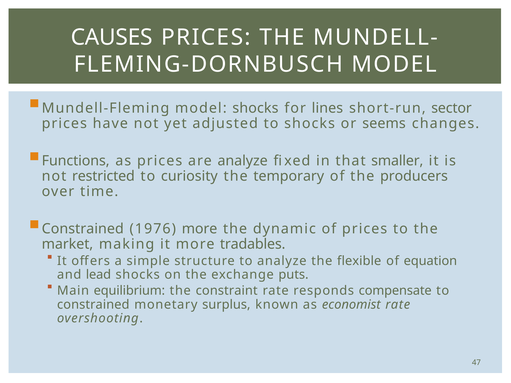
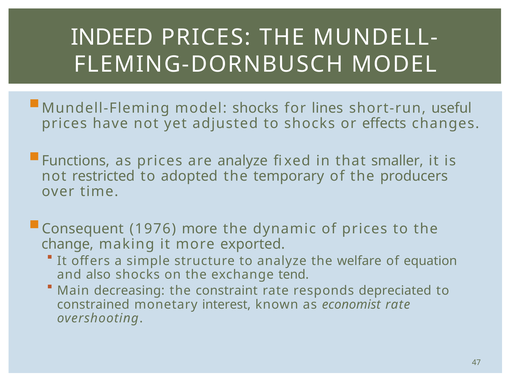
CAUSES: CAUSES -> INDEED
sector: sector -> useful
seems: seems -> effects
curiosity: curiosity -> adopted
Constrained at (83, 229): Constrained -> Consequent
market: market -> change
tradables: tradables -> exported
flexible: flexible -> welfare
lead: lead -> also
puts: puts -> tend
equilibrium: equilibrium -> decreasing
compensate: compensate -> depreciated
surplus: surplus -> interest
